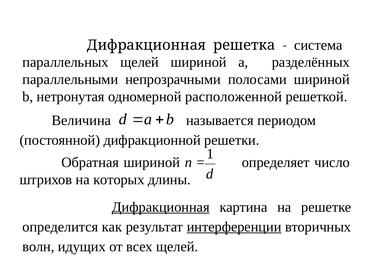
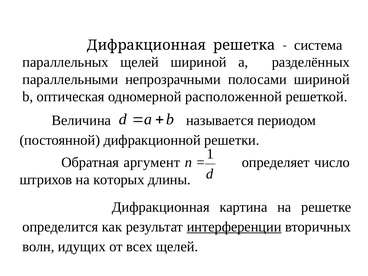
нетронутая: нетронутая -> оптическая
Обратная шириной: шириной -> аргумент
Дифракционная at (161, 207) underline: present -> none
